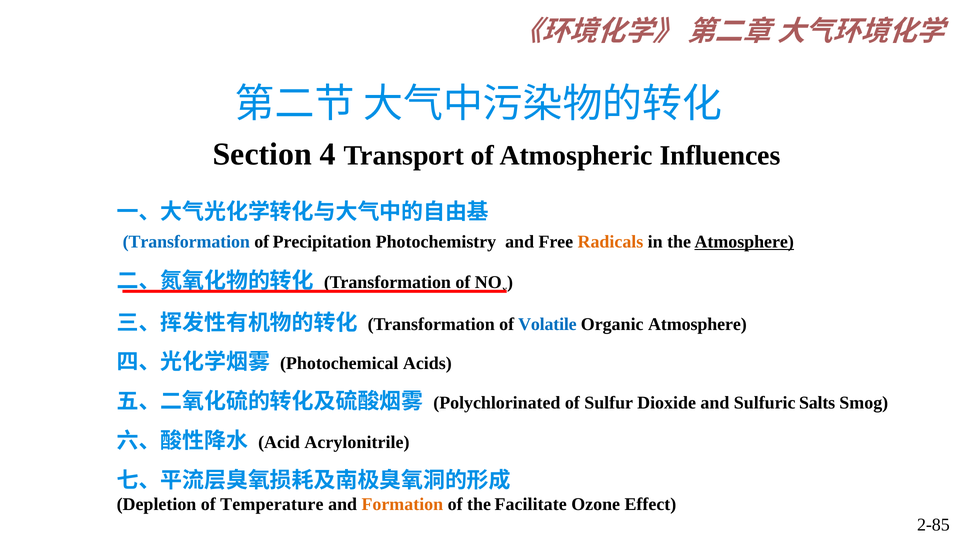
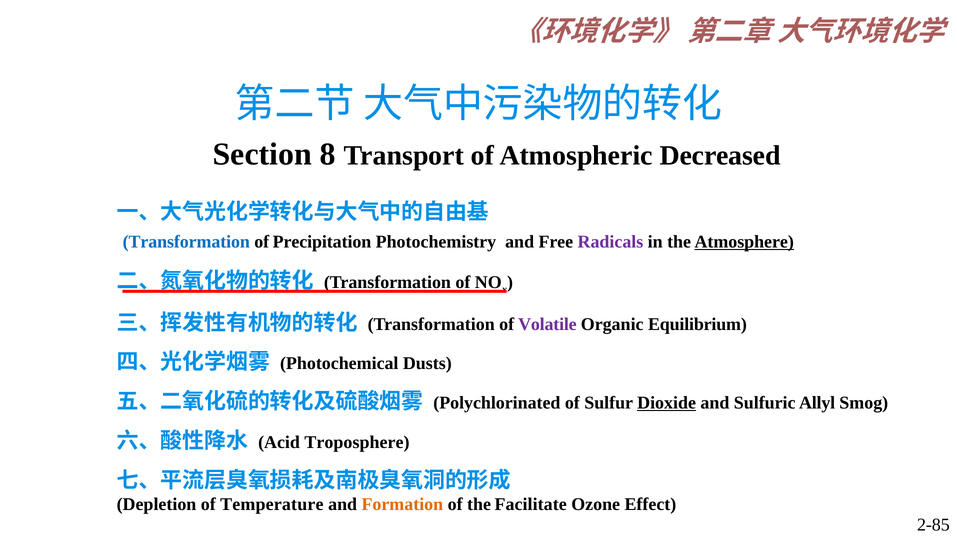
4: 4 -> 8
Influences: Influences -> Decreased
Radicals colour: orange -> purple
Volatile colour: blue -> purple
Organic Atmosphere: Atmosphere -> Equilibrium
Acids: Acids -> Dusts
Dioxide underline: none -> present
Salts: Salts -> Allyl
Acrylonitrile: Acrylonitrile -> Troposphere
